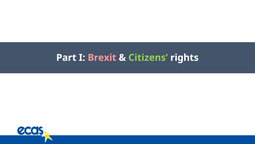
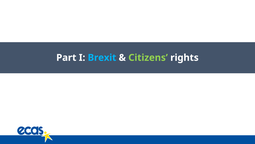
Brexit colour: pink -> light blue
